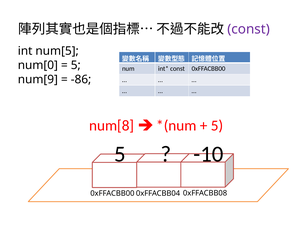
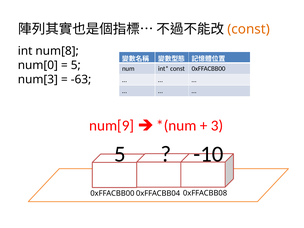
const at (249, 29) colour: purple -> orange
num[5: num[5 -> num[8
num[9: num[9 -> num[3
-86: -86 -> -63
num[8: num[8 -> num[9
5 at (217, 126): 5 -> 3
